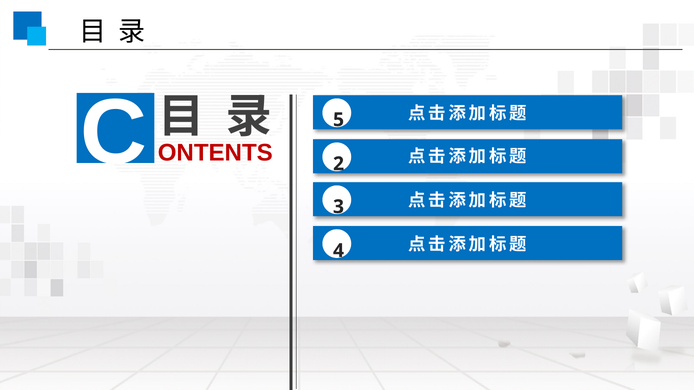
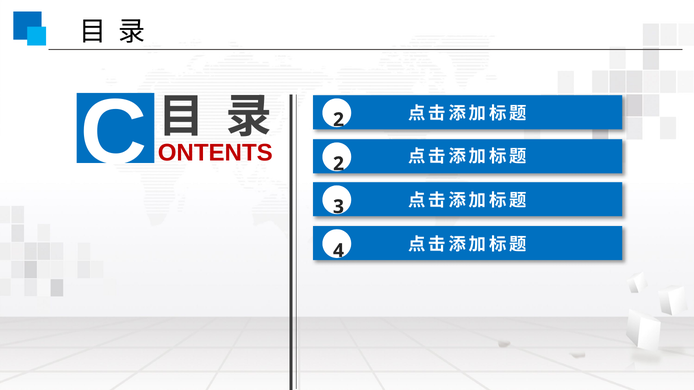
C 5: 5 -> 2
